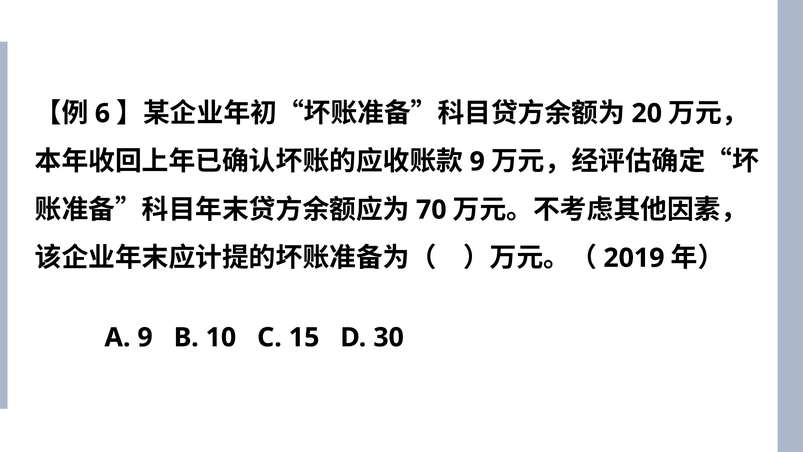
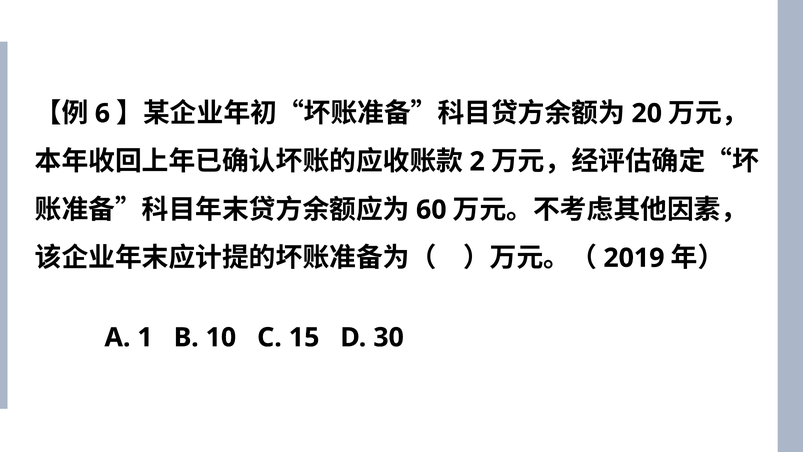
9 at (477, 162): 9 -> 2
70: 70 -> 60
A 9: 9 -> 1
